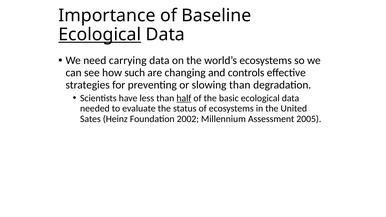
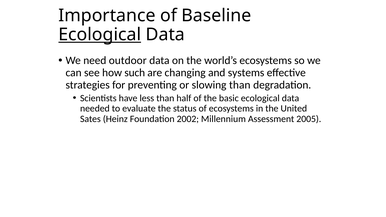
carrying: carrying -> outdoor
controls: controls -> systems
half underline: present -> none
